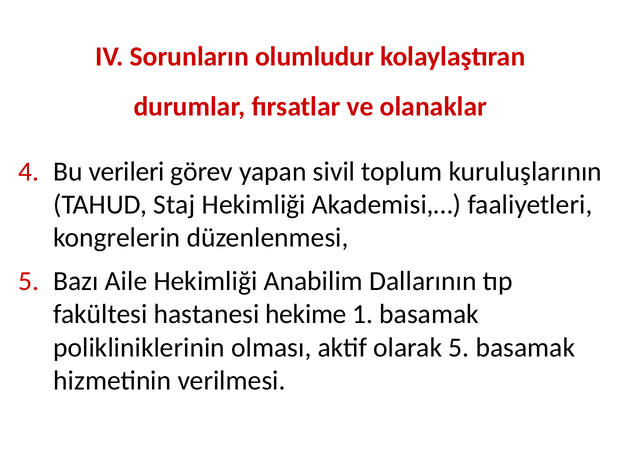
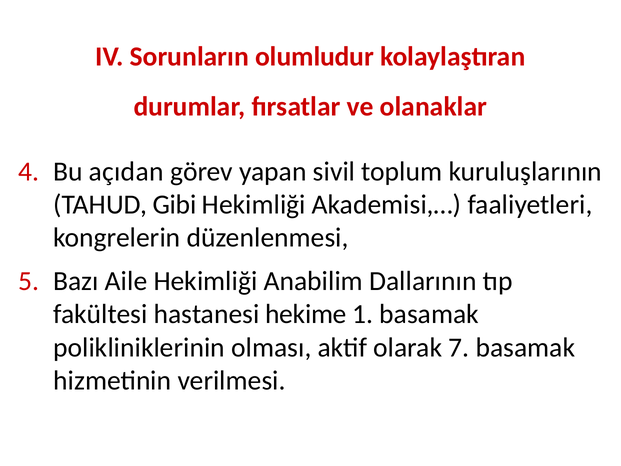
verileri: verileri -> açıdan
Staj: Staj -> Gibi
olarak 5: 5 -> 7
